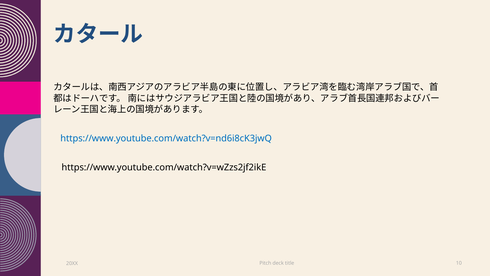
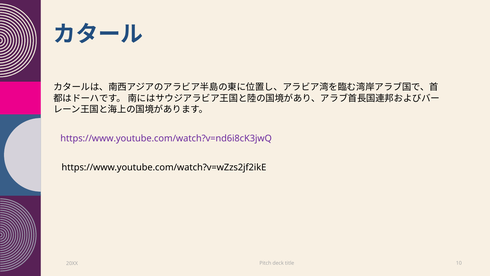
https://www.youtube.com/watch?v=nd6i8cK3jwQ colour: blue -> purple
